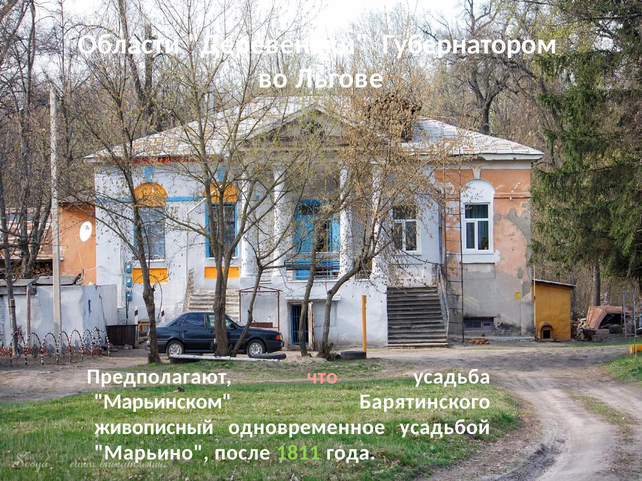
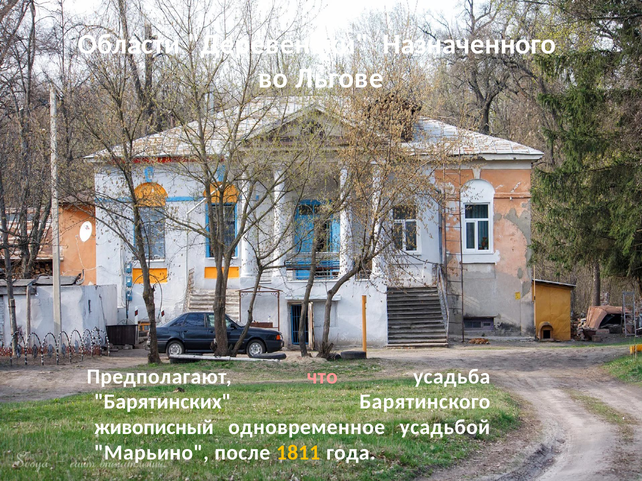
Губернатором: Губернатором -> Назначенного
Марьинском: Марьинском -> Барятинских
1811 colour: light green -> yellow
